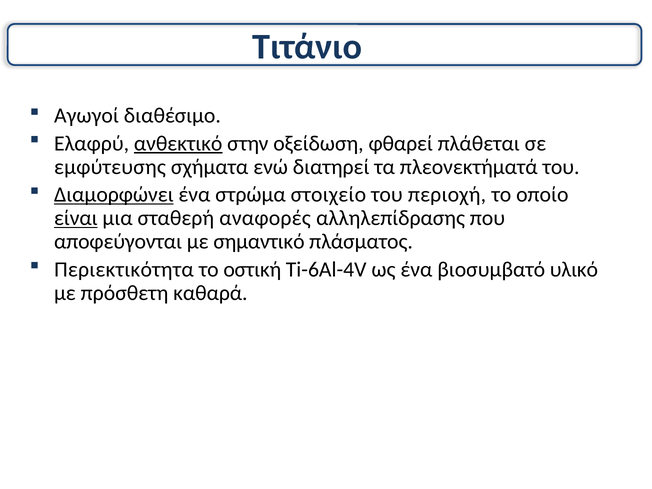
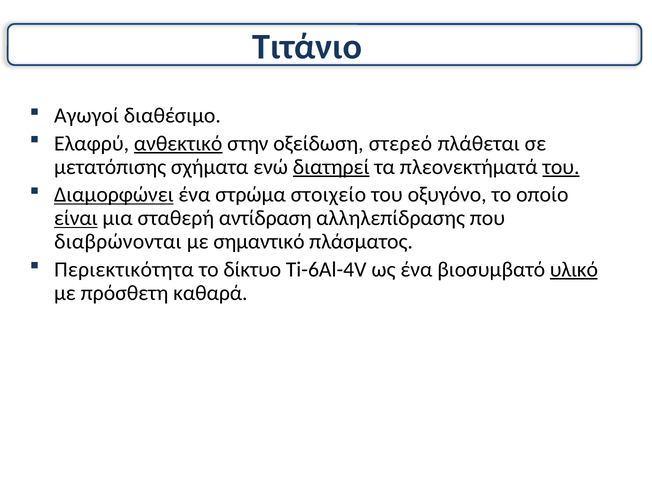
φθαρεί: φθαρεί -> στερεό
εμφύτευσης: εμφύτευσης -> μετατόπισης
διατηρεί underline: none -> present
του at (561, 167) underline: none -> present
περιοχή: περιοχή -> οξυγόνο
αναφορές: αναφορές -> αντίδραση
αποφεύγονται: αποφεύγονται -> διαβρώνονται
οστική: οστική -> δίκτυο
υλικό underline: none -> present
